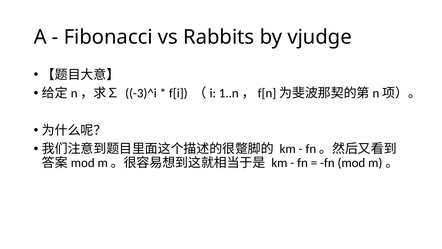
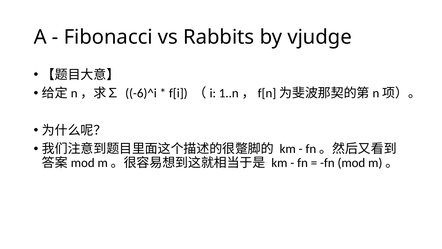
-3)^i: -3)^i -> -6)^i
